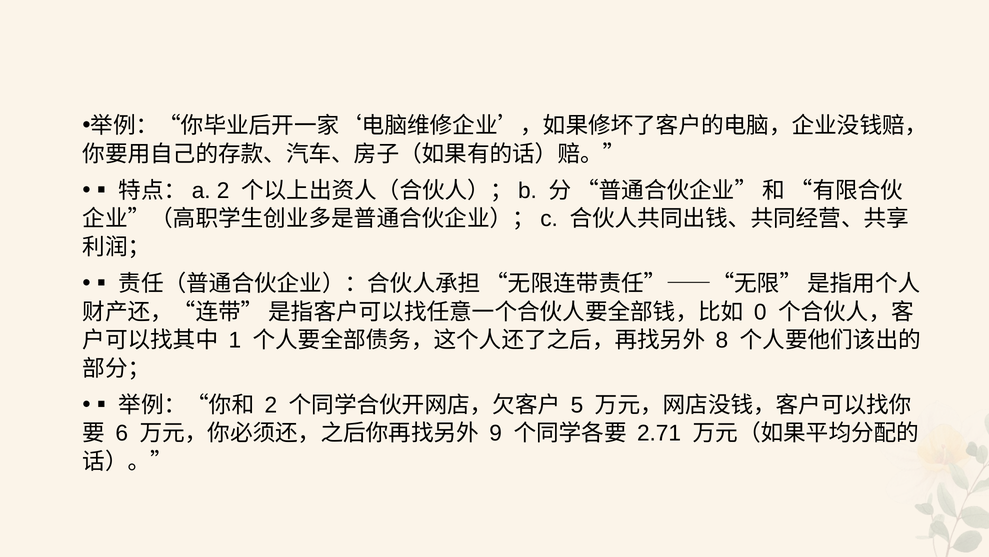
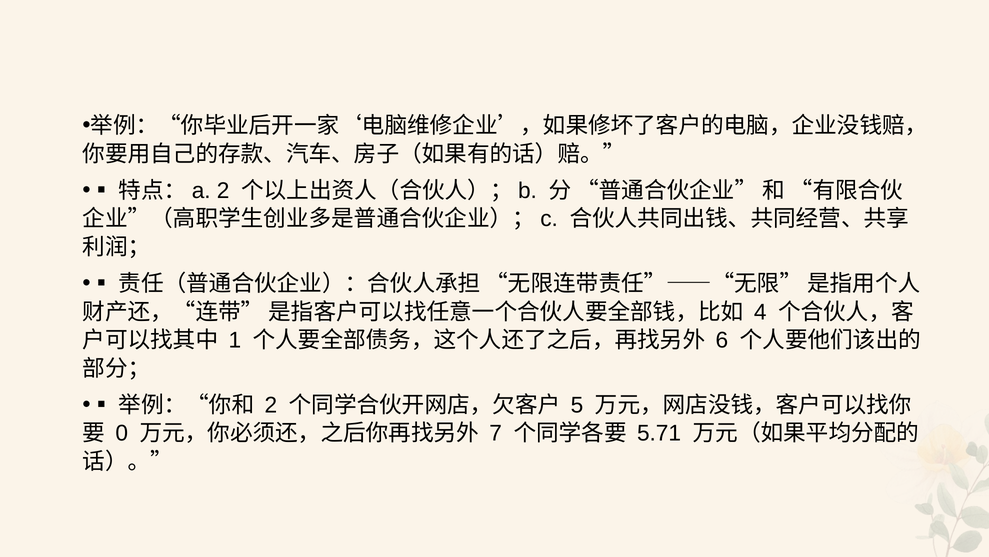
0: 0 -> 4
8: 8 -> 6
6: 6 -> 0
9: 9 -> 7
2.71: 2.71 -> 5.71
